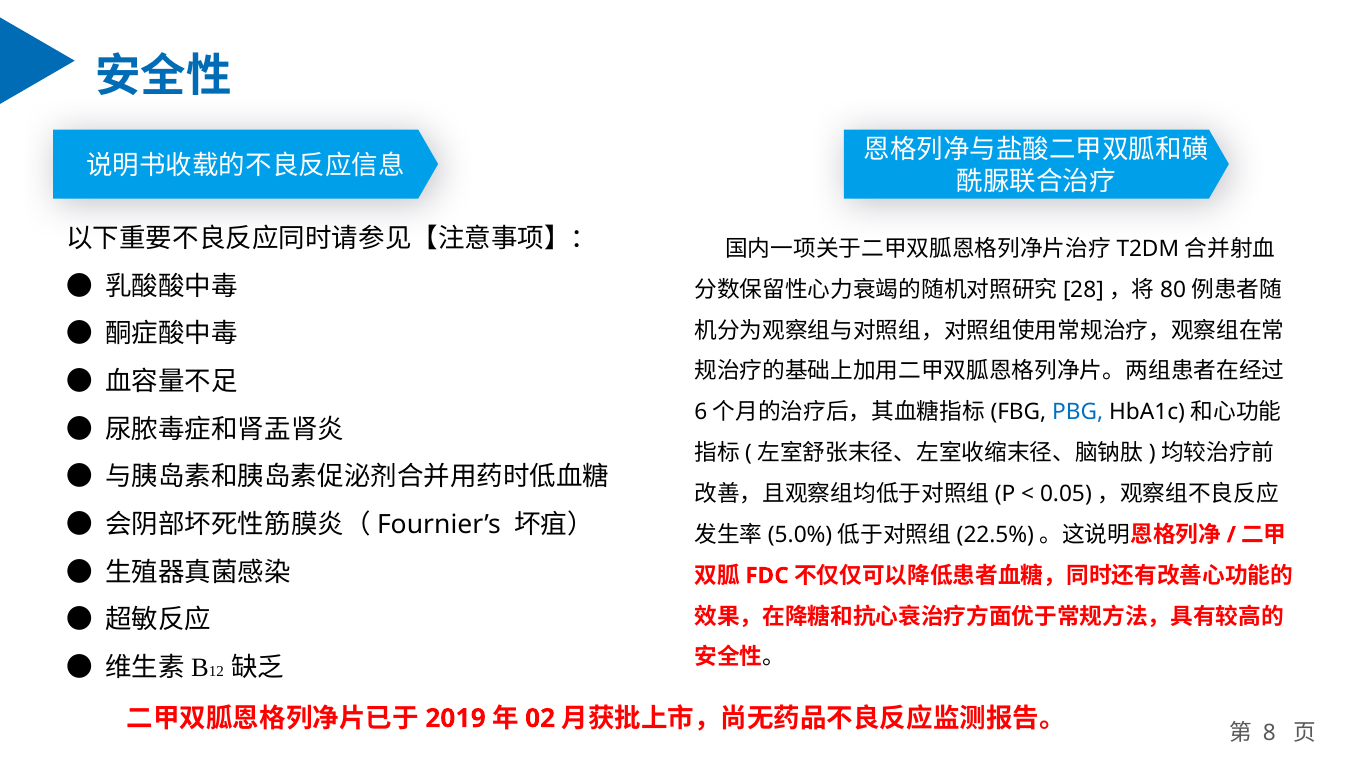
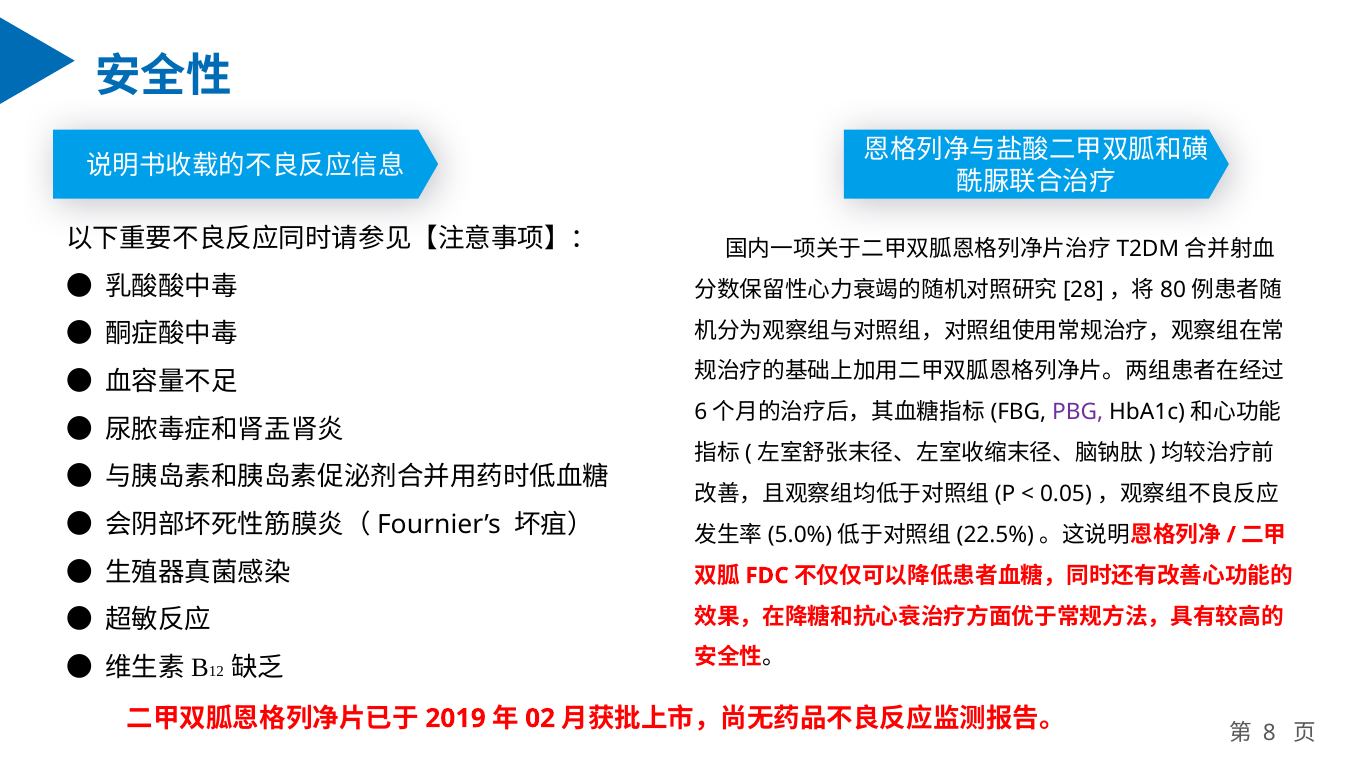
PBG colour: blue -> purple
